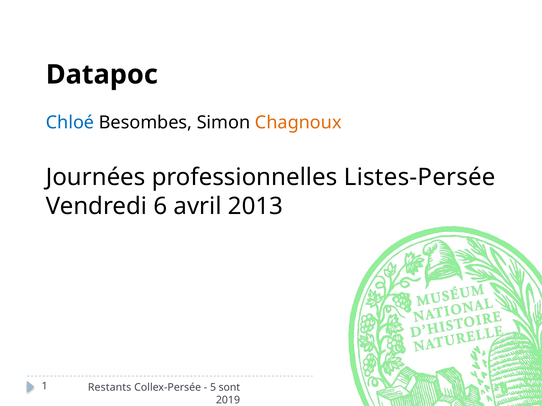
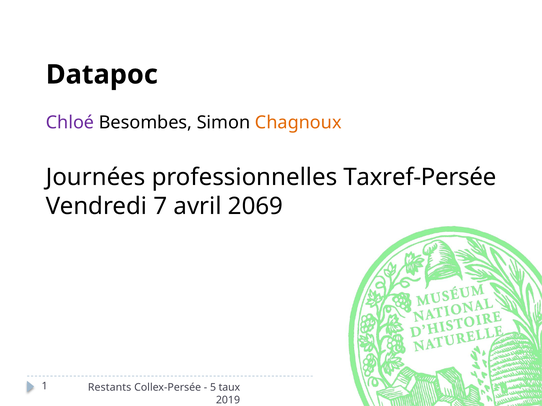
Chloé colour: blue -> purple
Listes-Persée: Listes-Persée -> Taxref-Persée
6: 6 -> 7
2013: 2013 -> 2069
sont: sont -> taux
